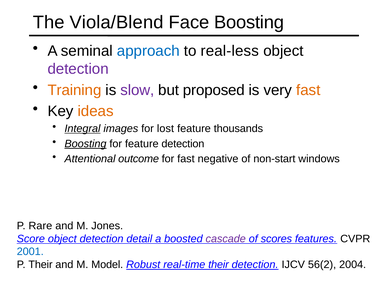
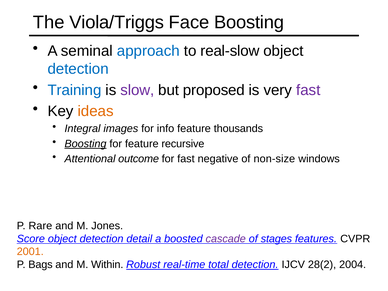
Viola/Blend: Viola/Blend -> Viola/Triggs
real-less: real-less -> real-slow
detection at (78, 69) colour: purple -> blue
Training colour: orange -> blue
fast at (308, 90) colour: orange -> purple
Integral underline: present -> none
lost: lost -> info
feature detection: detection -> recursive
non-start: non-start -> non-size
scores: scores -> stages
2001 colour: blue -> orange
P Their: Their -> Bags
Model: Model -> Within
real-time their: their -> total
56(2: 56(2 -> 28(2
